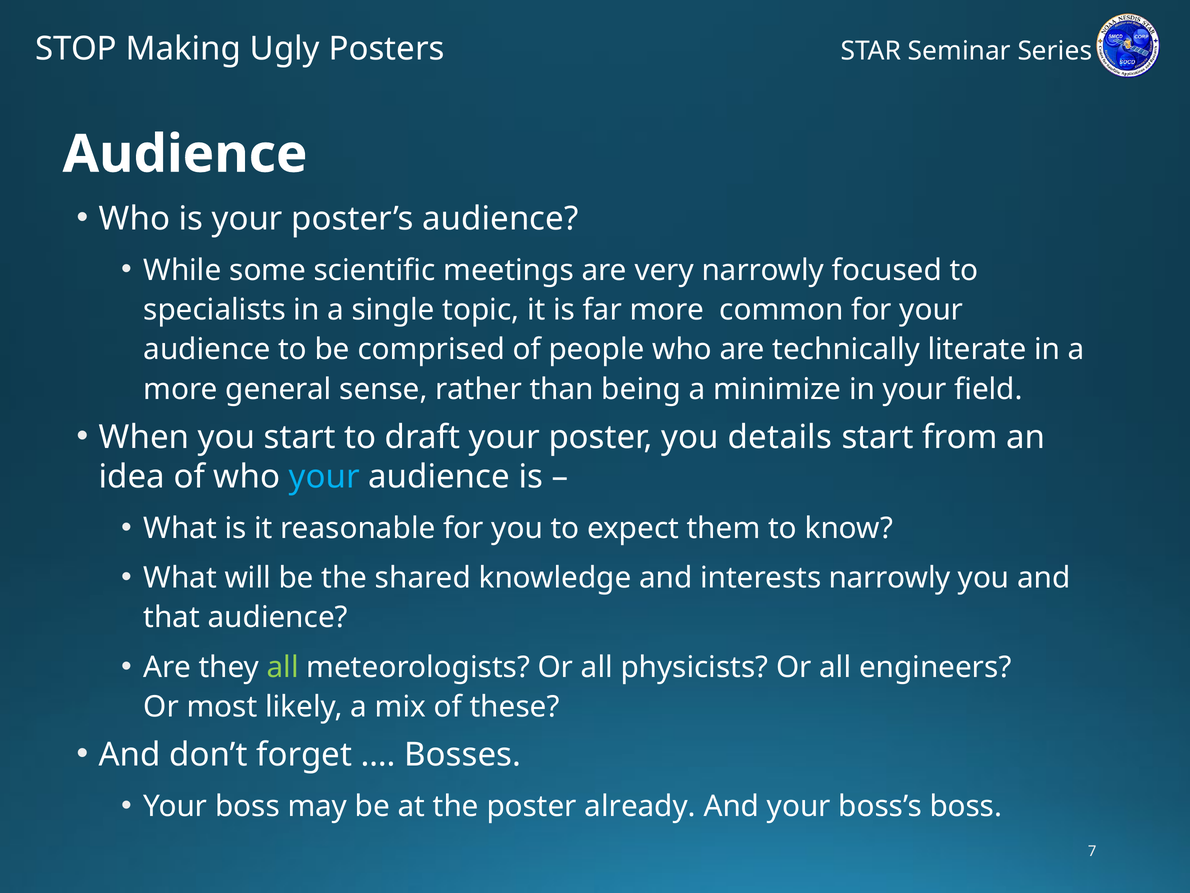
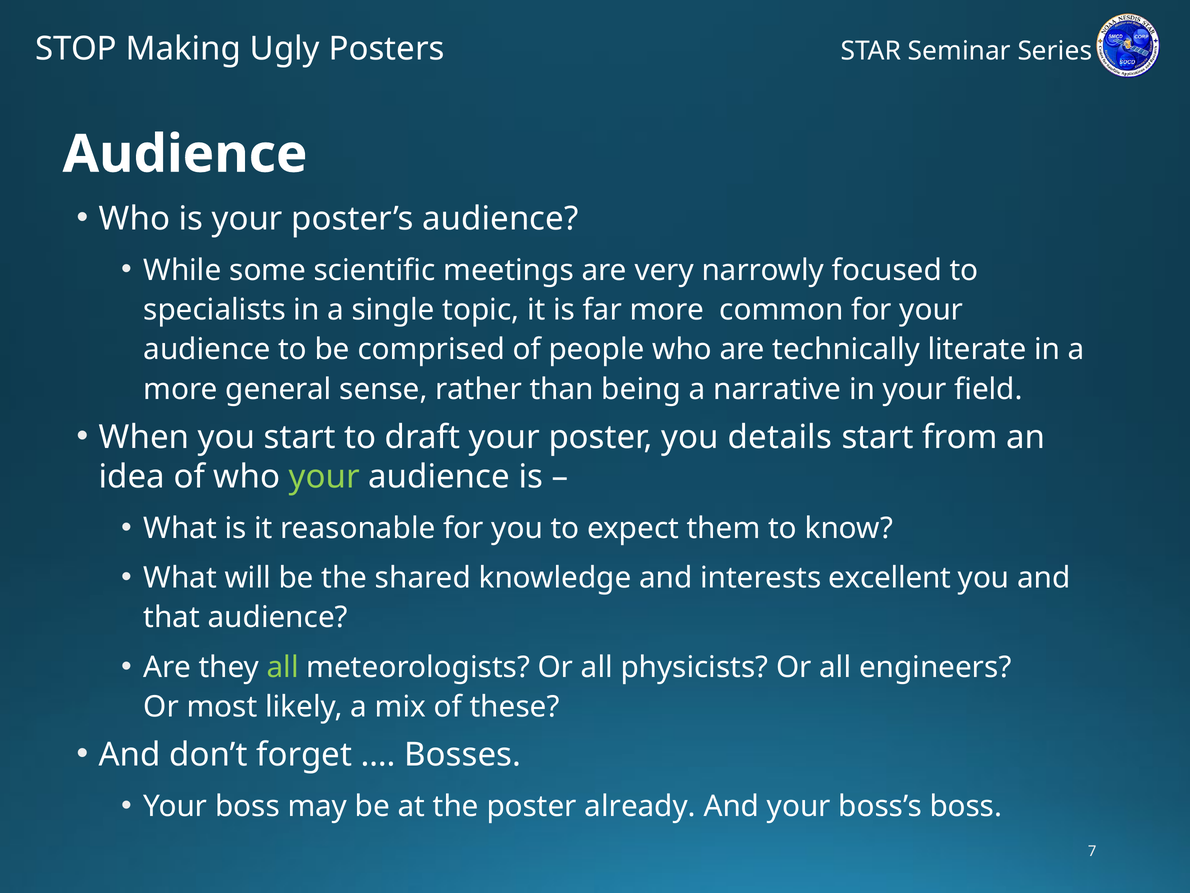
minimize: minimize -> narrative
your at (324, 477) colour: light blue -> light green
interests narrowly: narrowly -> excellent
